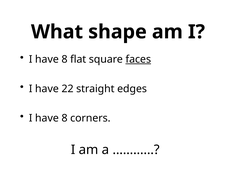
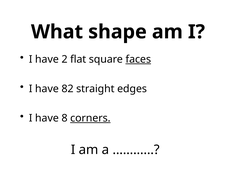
8 at (65, 59): 8 -> 2
22: 22 -> 82
corners underline: none -> present
